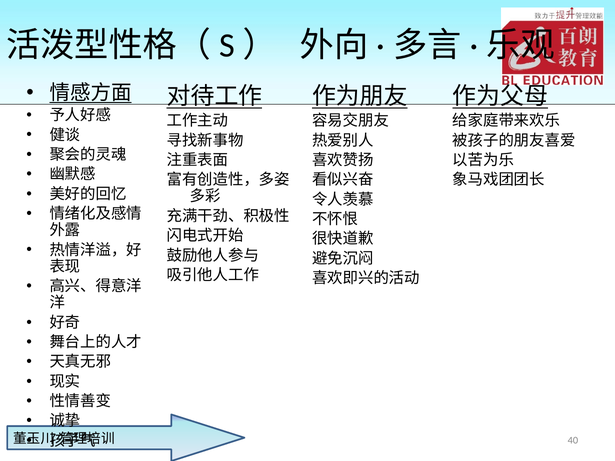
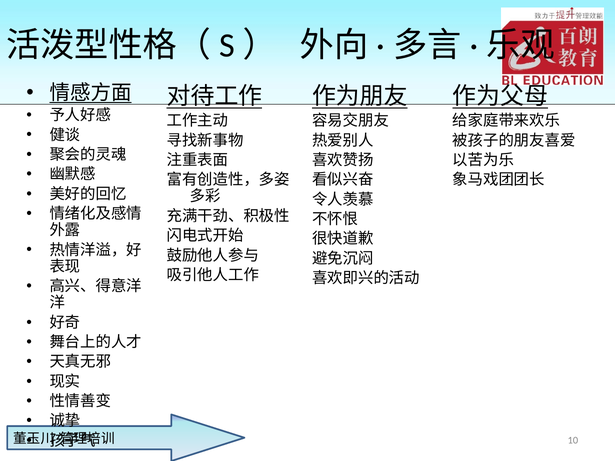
40: 40 -> 10
